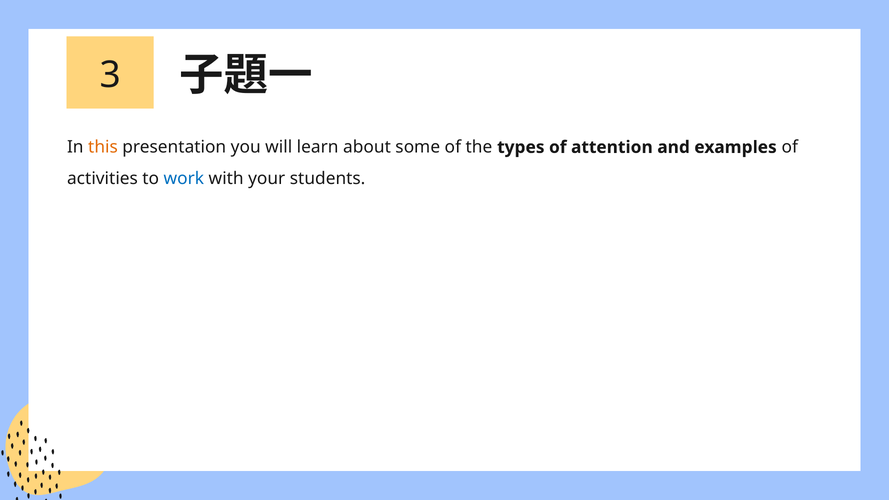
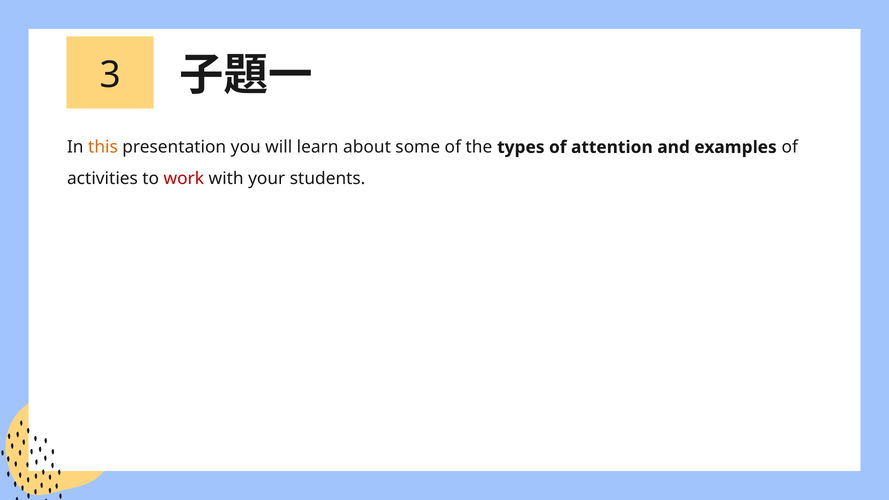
work colour: blue -> red
